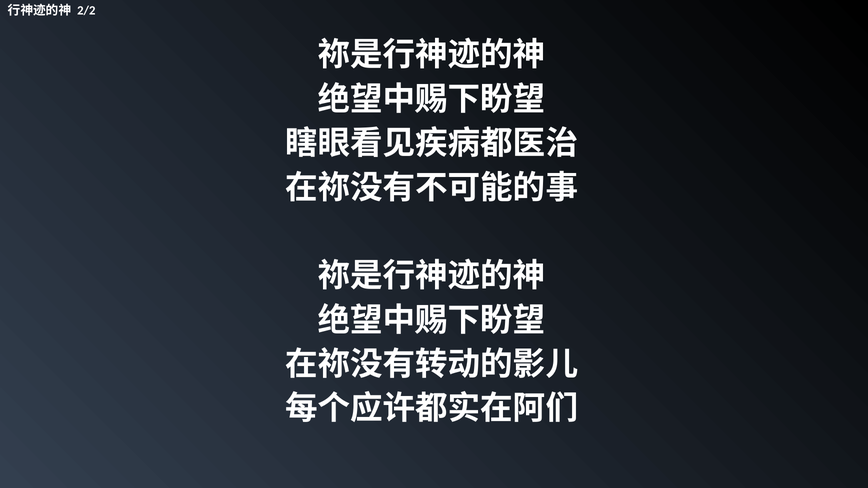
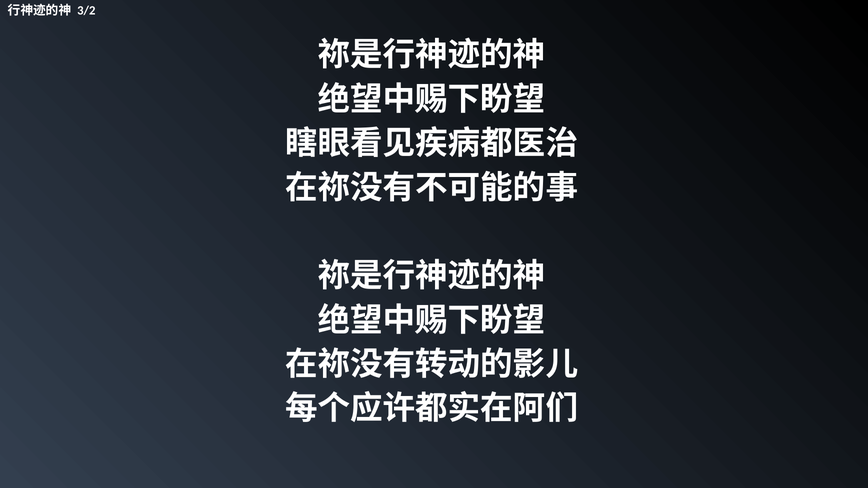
2/2: 2/2 -> 3/2
